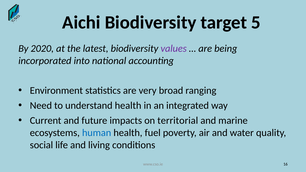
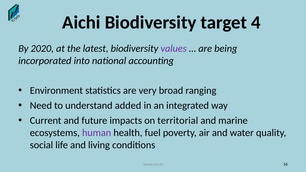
5: 5 -> 4
understand health: health -> added
human colour: blue -> purple
